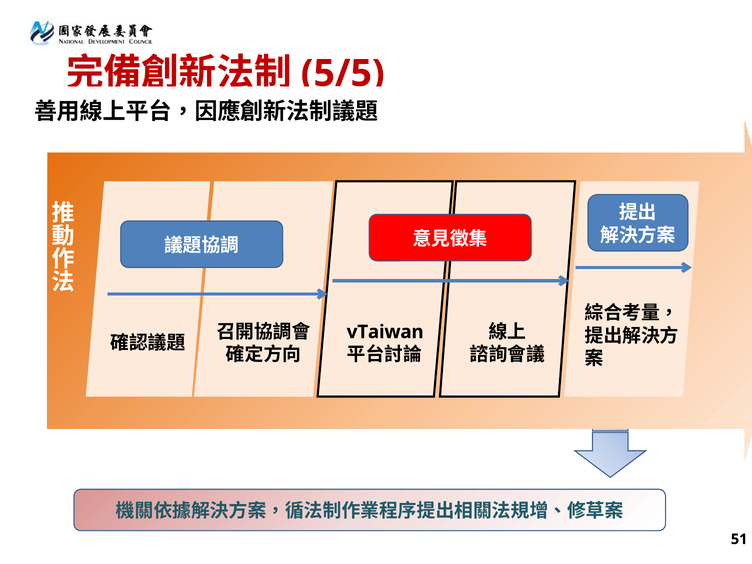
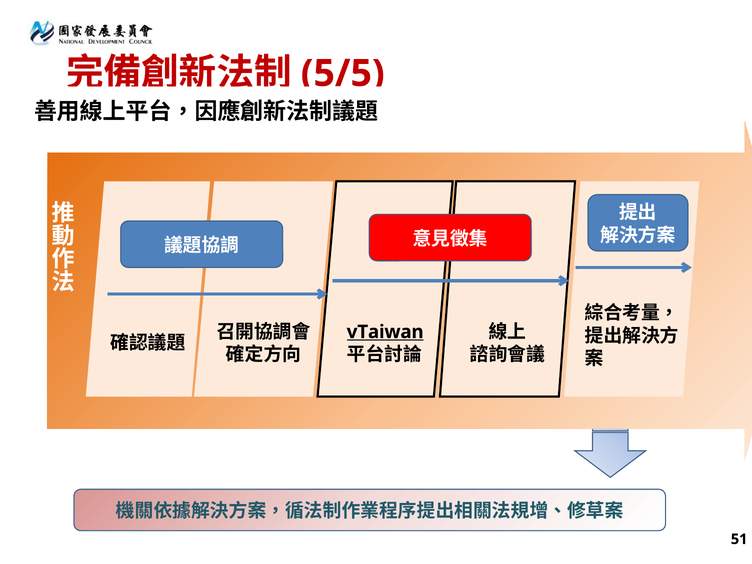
vTaiwan underline: none -> present
